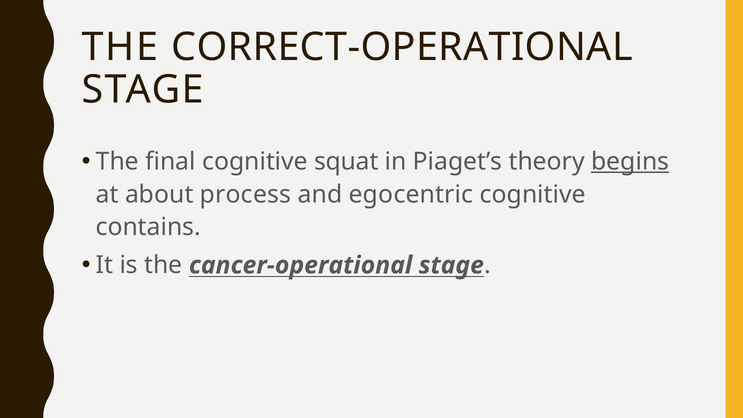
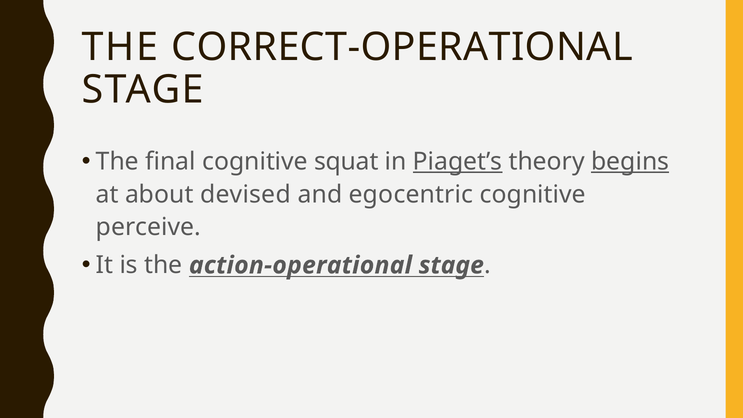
Piaget’s underline: none -> present
process: process -> devised
contains: contains -> perceive
cancer-operational: cancer-operational -> action-operational
